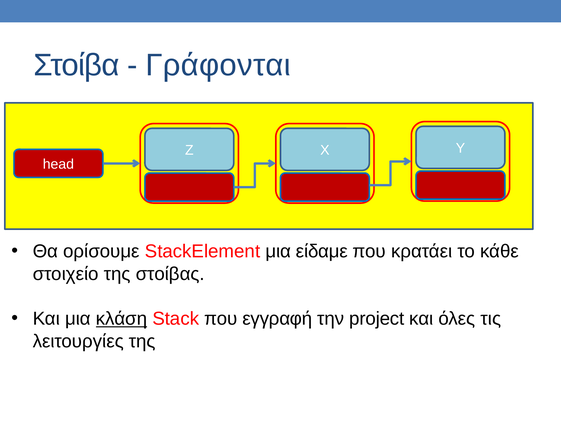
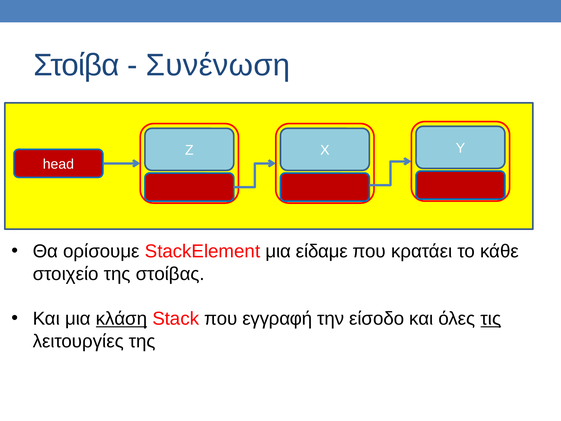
Γράφονται: Γράφονται -> Συνένωση
project: project -> είσοδο
τις underline: none -> present
